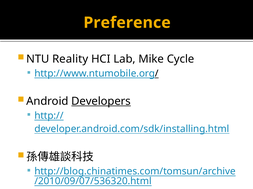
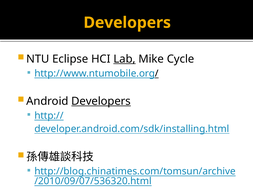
Preference at (127, 23): Preference -> Developers
Reality: Reality -> Eclipse
Lab underline: none -> present
